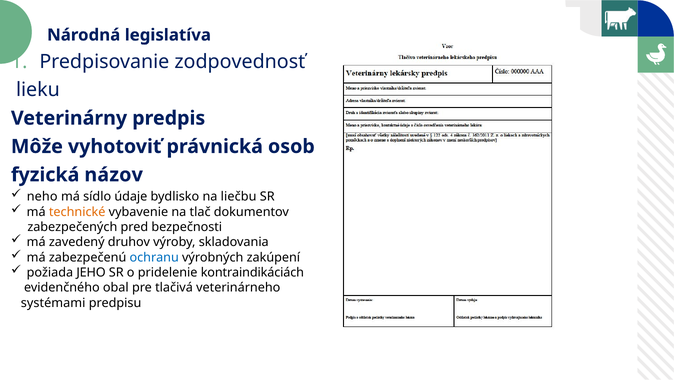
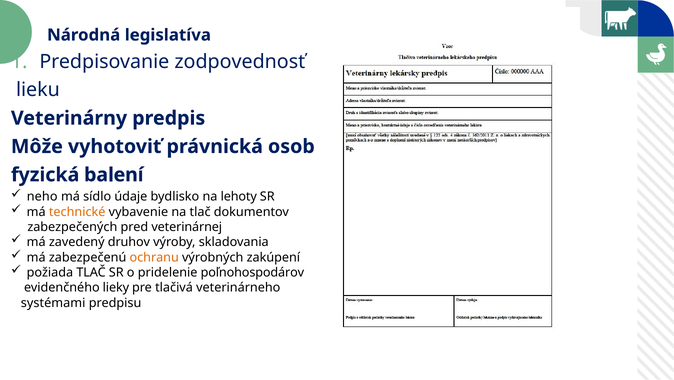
názov: názov -> balení
liečbu: liečbu -> lehoty
bezpečnosti: bezpečnosti -> veterinárnej
ochranu colour: blue -> orange
požiada JEHO: JEHO -> TLAČ
kontraindikáciách: kontraindikáciách -> poľnohospodárov
obal: obal -> lieky
